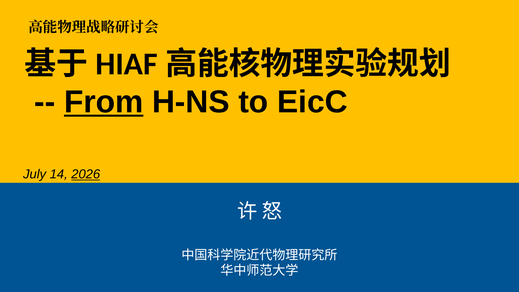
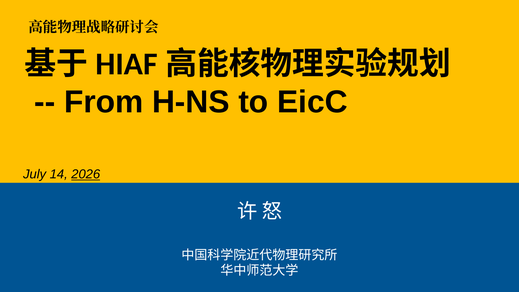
From underline: present -> none
